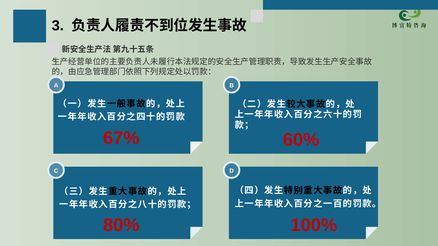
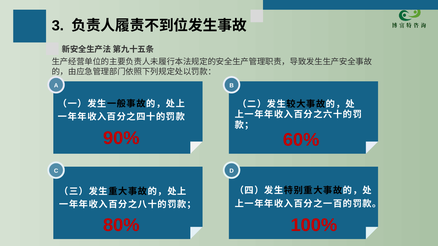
67%: 67% -> 90%
